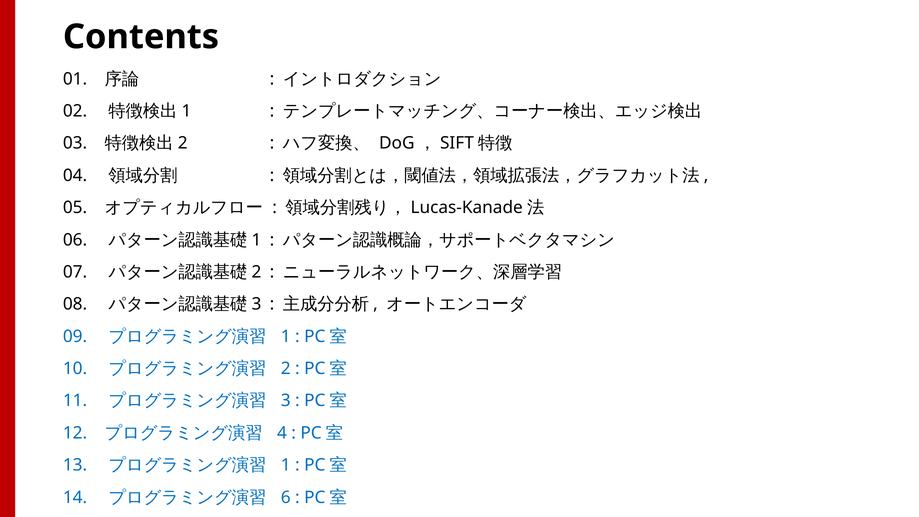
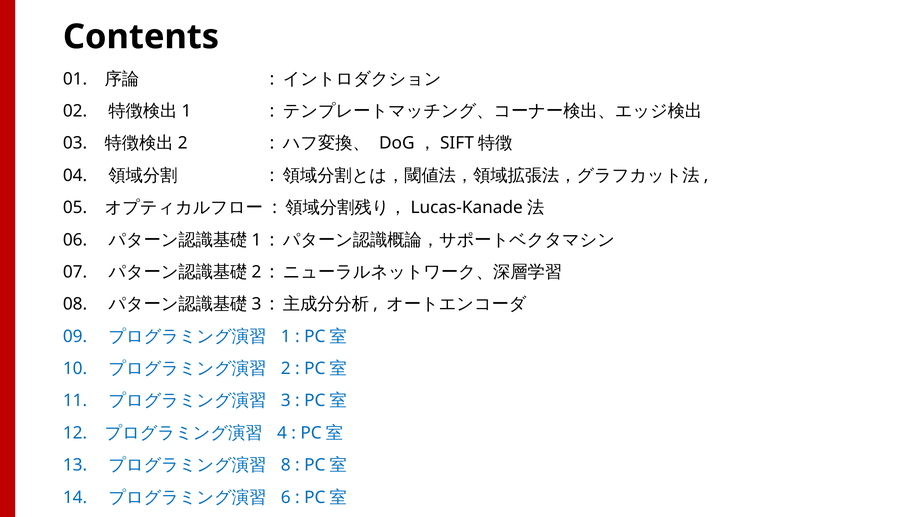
1 at (286, 465): 1 -> 8
